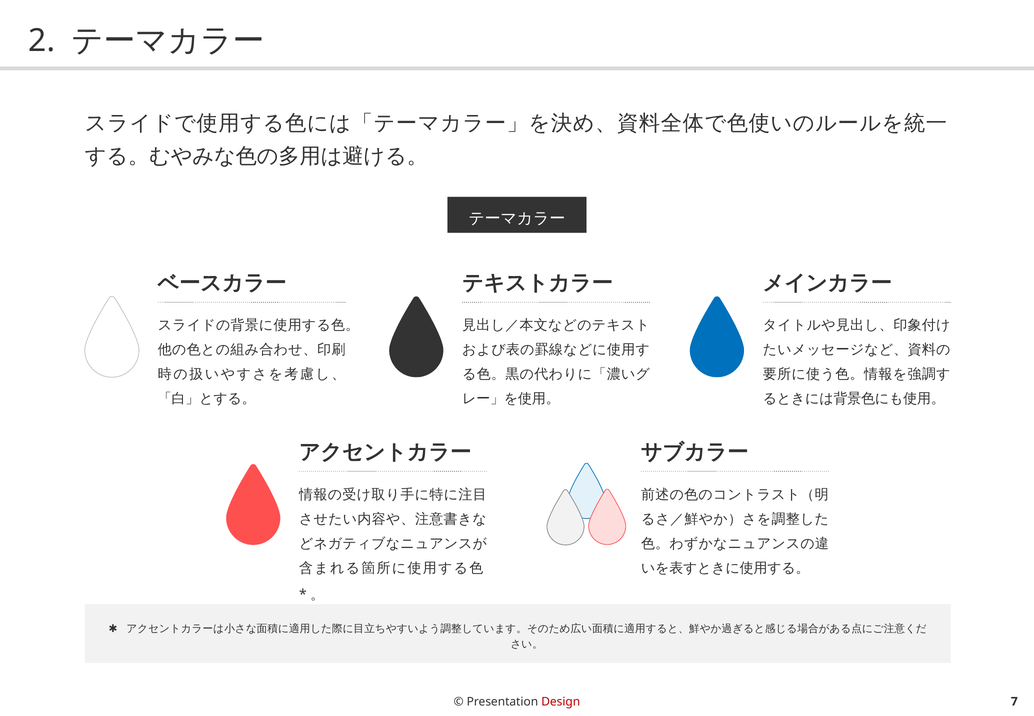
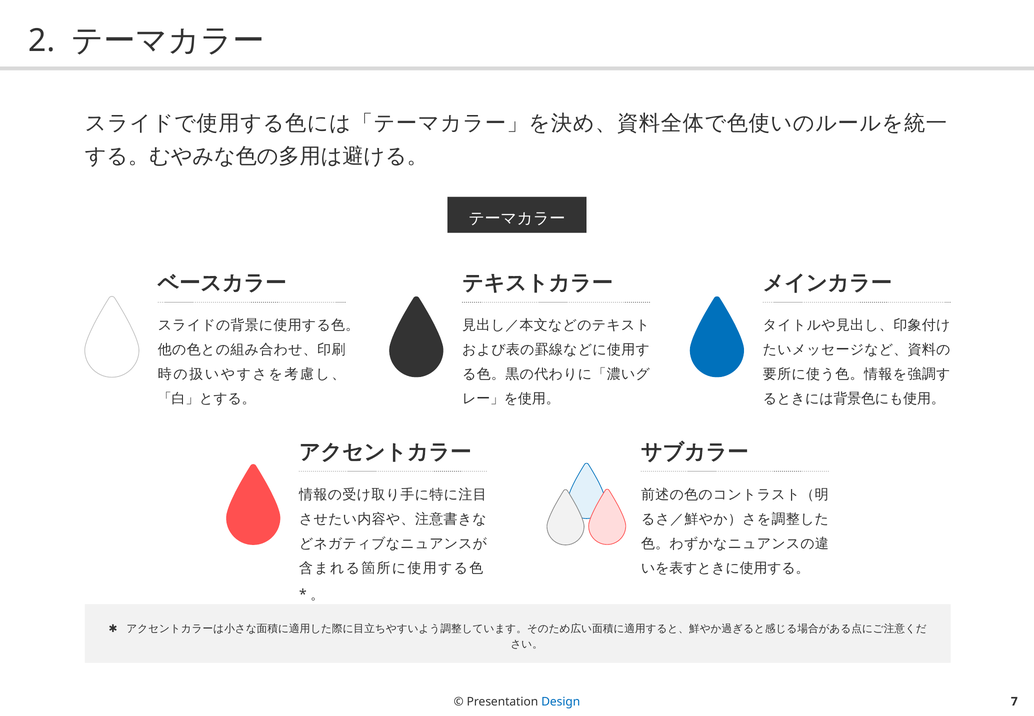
Design colour: red -> blue
